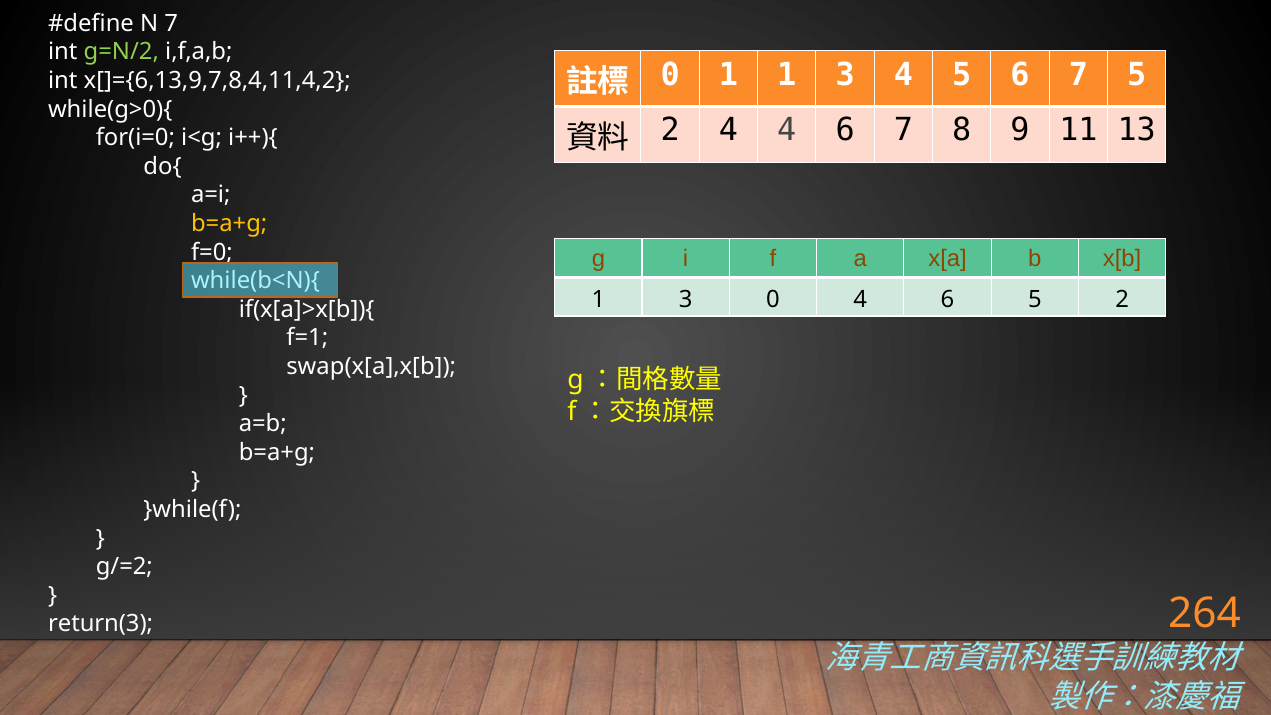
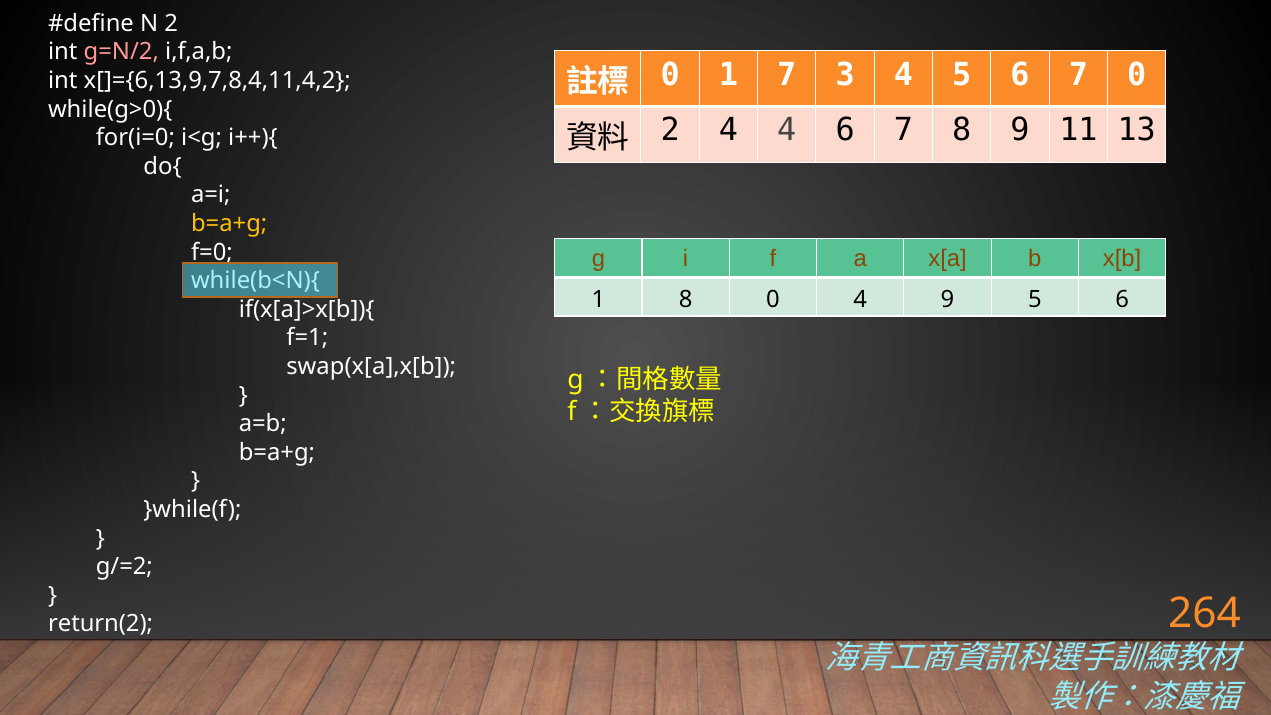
N 7: 7 -> 2
g=N/2 colour: light green -> pink
1 1: 1 -> 7
7 5: 5 -> 0
3 at (686, 300): 3 -> 8
0 4 6: 6 -> 9
2 at (1122, 300): 2 -> 6
return(3: return(3 -> return(2
